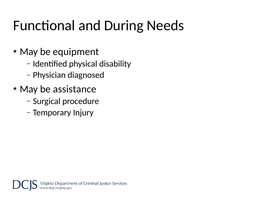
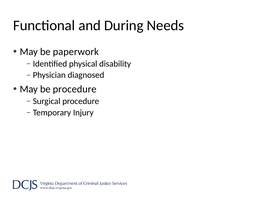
equipment: equipment -> paperwork
be assistance: assistance -> procedure
